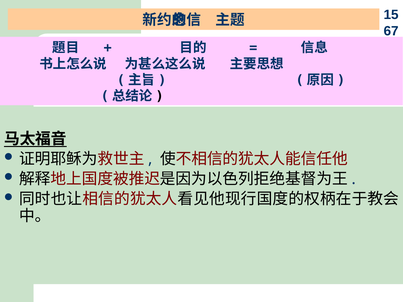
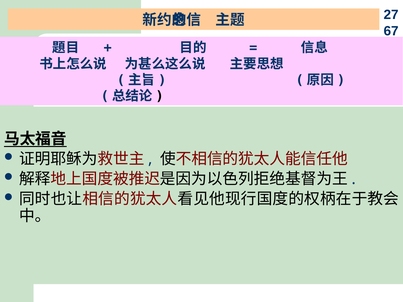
15: 15 -> 27
